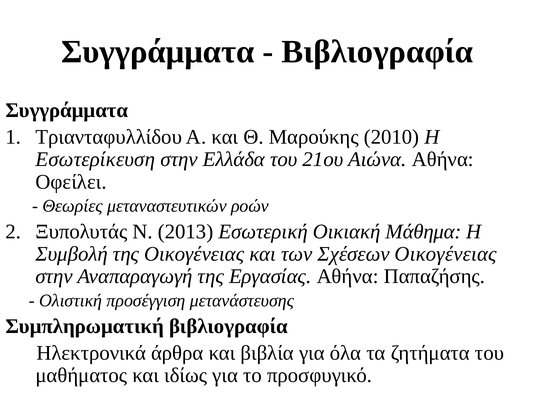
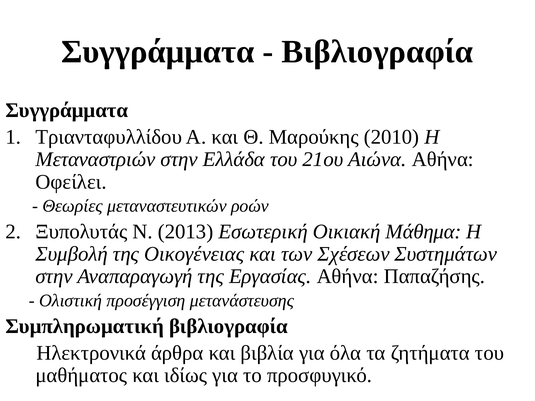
Εσωτερίκευση: Εσωτερίκευση -> Μεταναστριών
Σχέσεων Οικογένειας: Οικογένειας -> Συστημάτων
